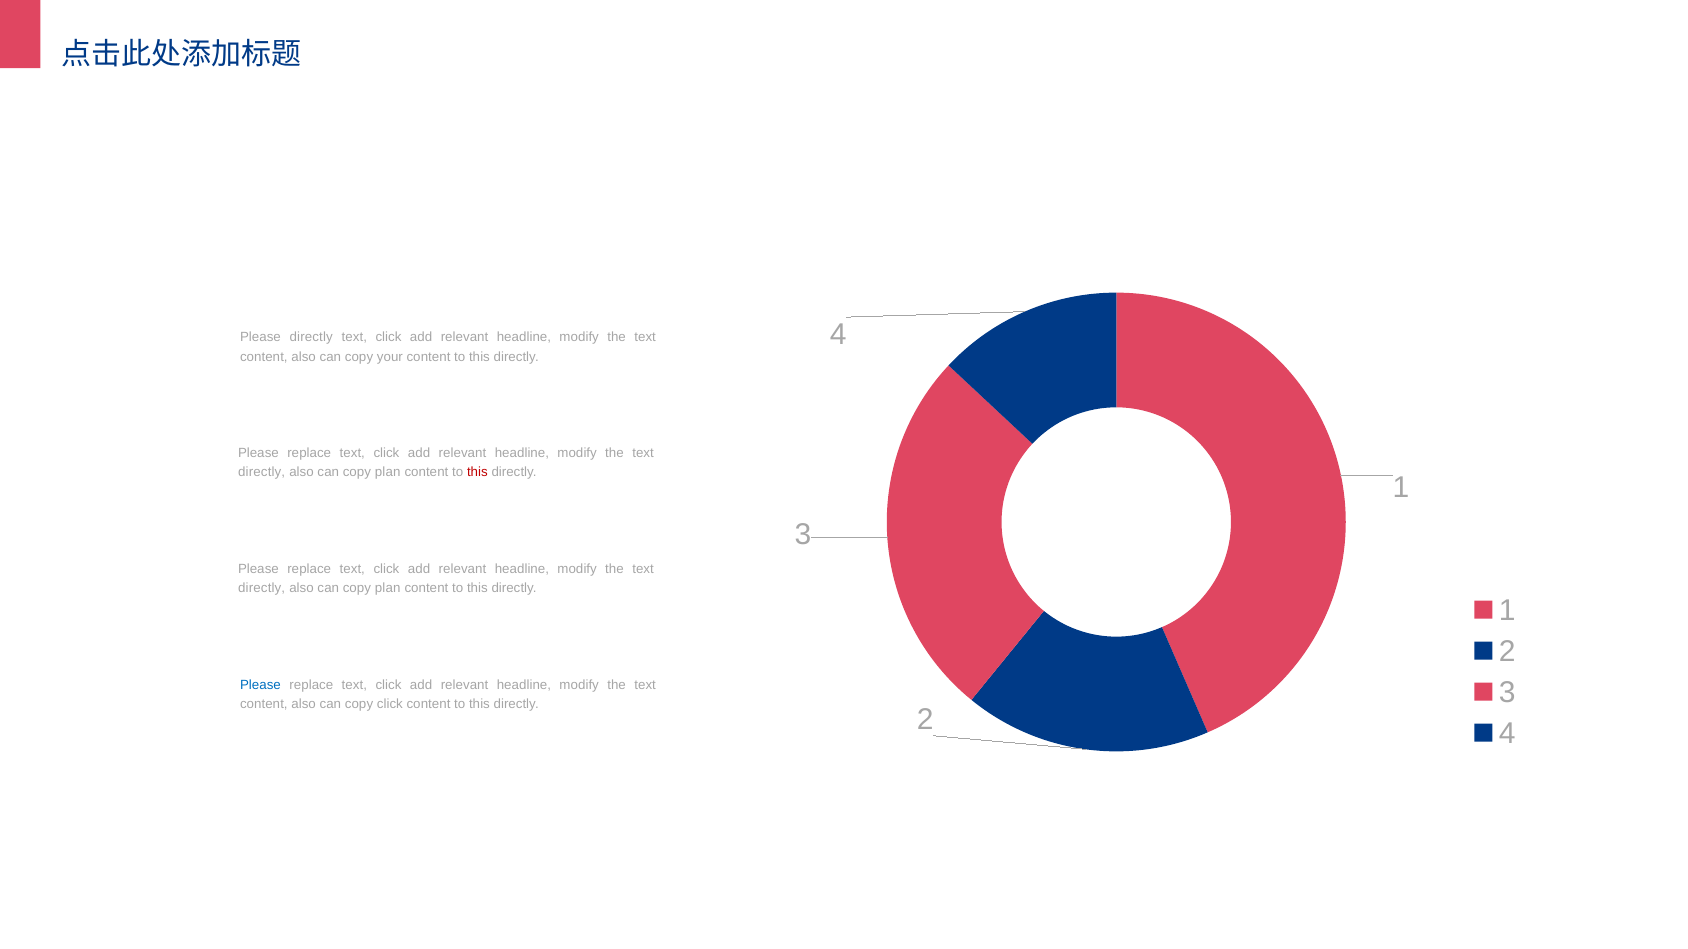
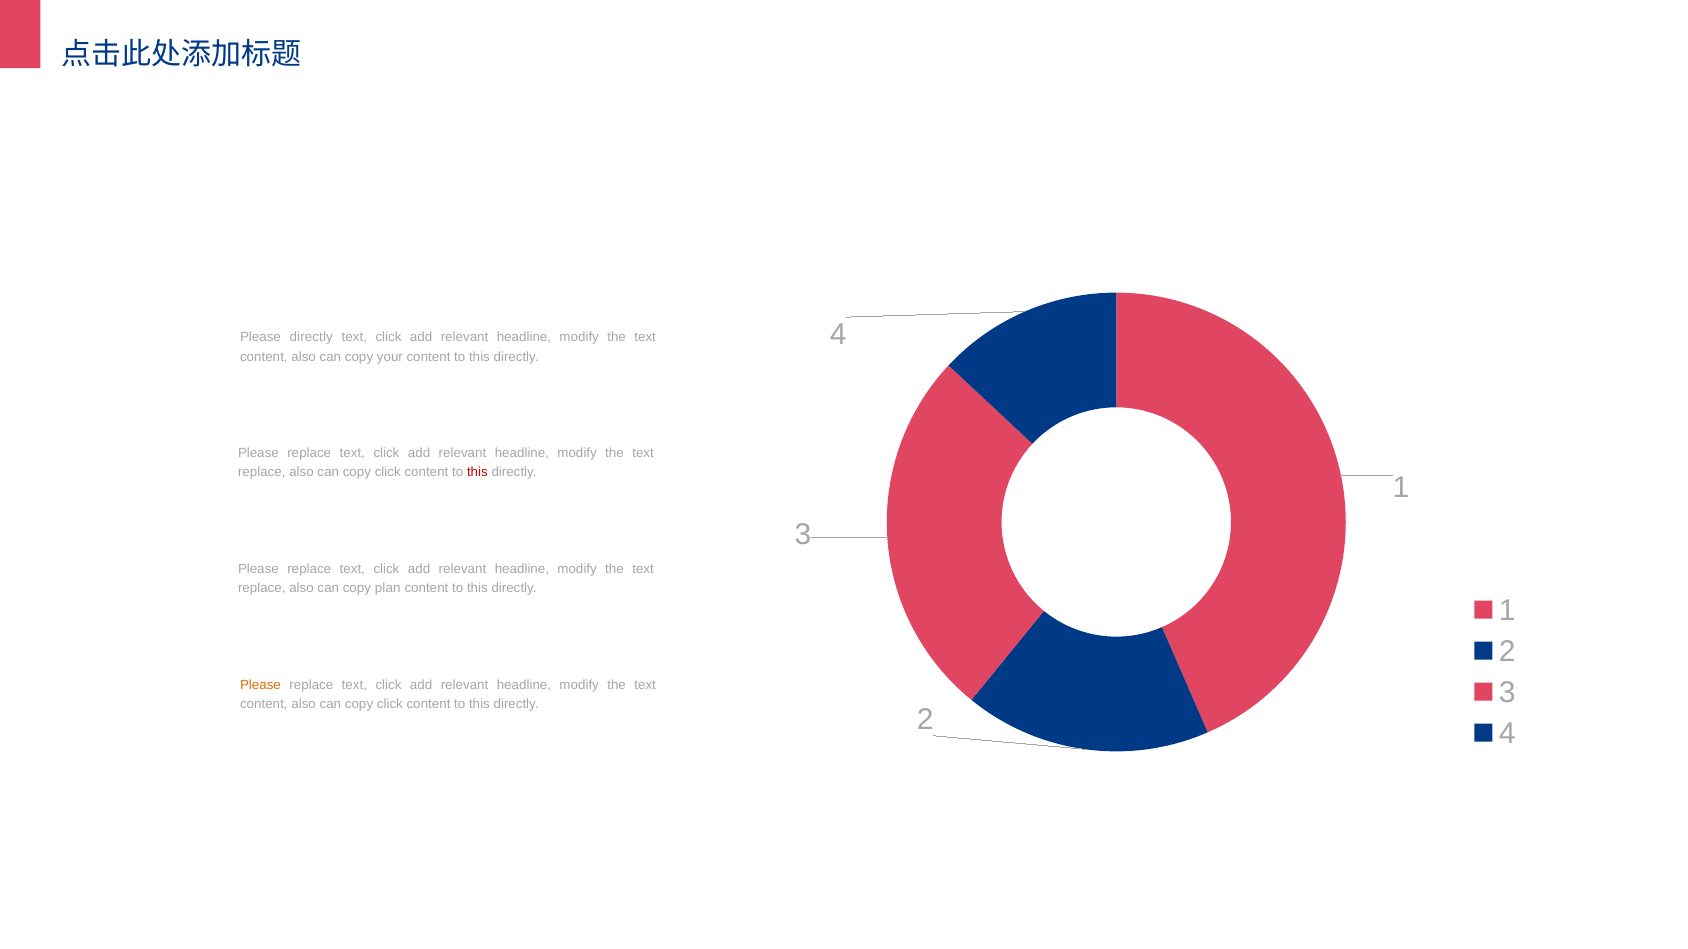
directly at (262, 473): directly -> replace
plan at (388, 473): plan -> click
directly at (262, 588): directly -> replace
Please at (260, 685) colour: blue -> orange
